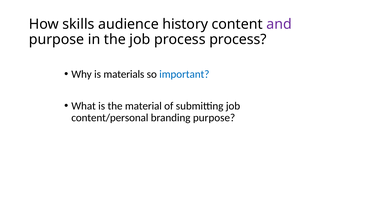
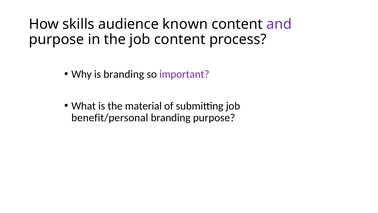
history: history -> known
job process: process -> content
is materials: materials -> branding
important colour: blue -> purple
content/personal: content/personal -> benefit/personal
